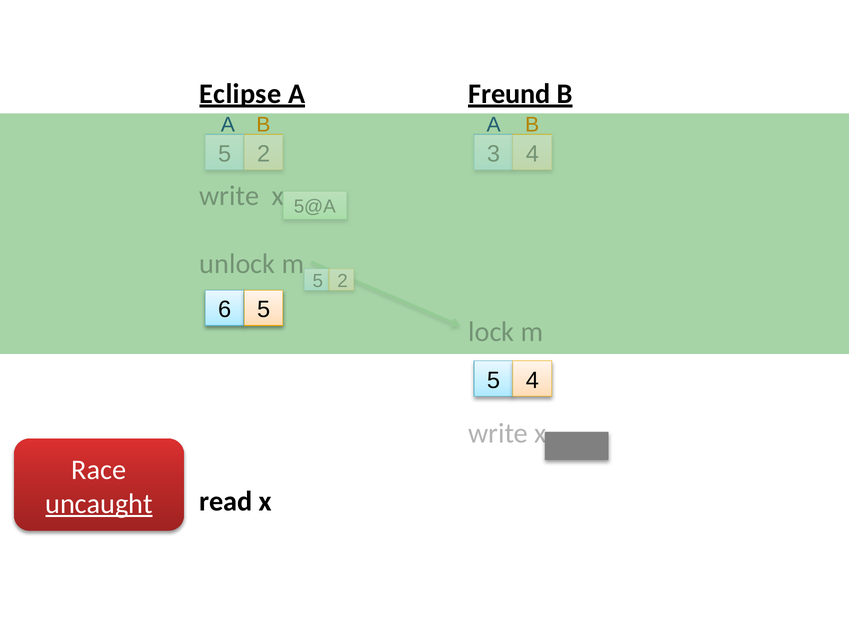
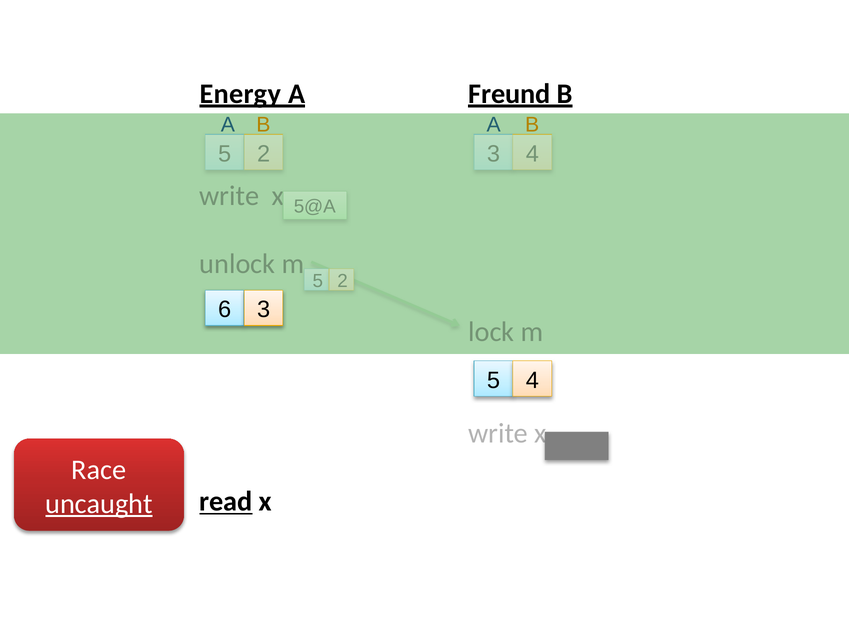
Eclipse: Eclipse -> Energy
6 5: 5 -> 3
read underline: none -> present
